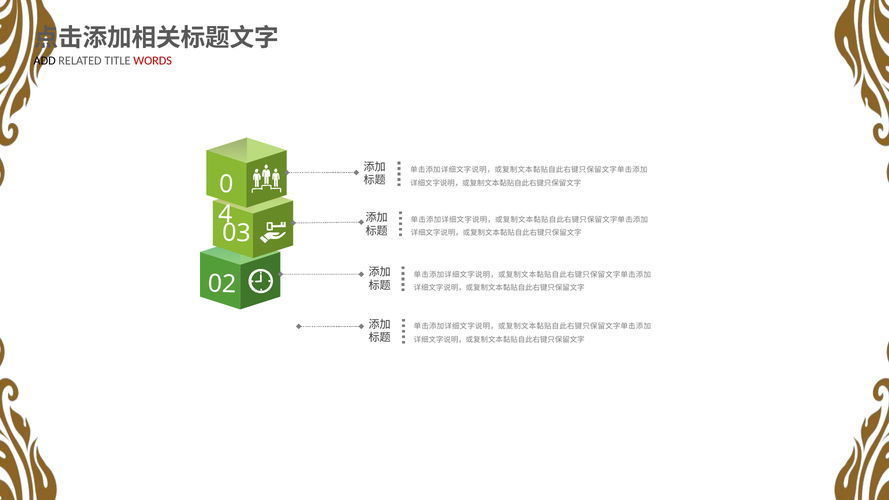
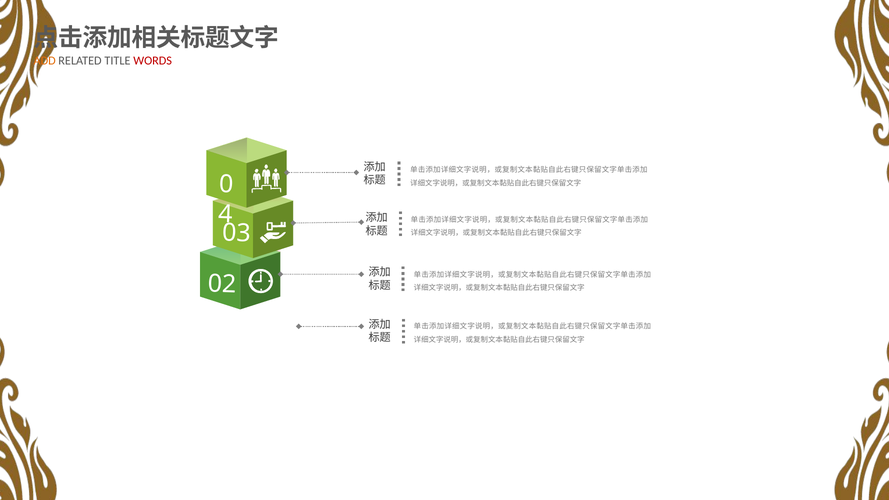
ADD colour: black -> orange
